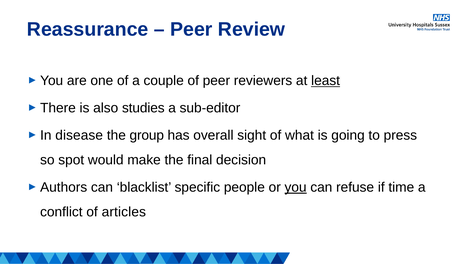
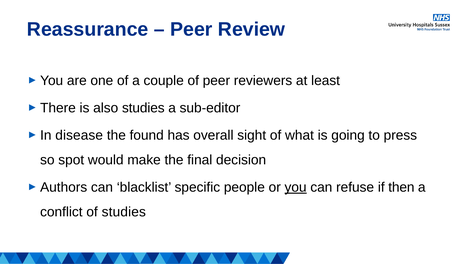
least underline: present -> none
group: group -> found
time: time -> then
of articles: articles -> studies
